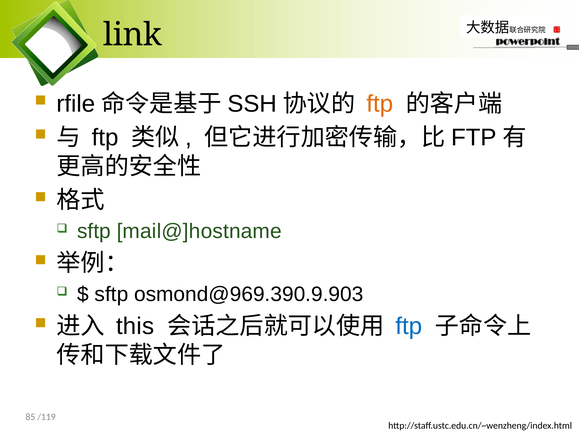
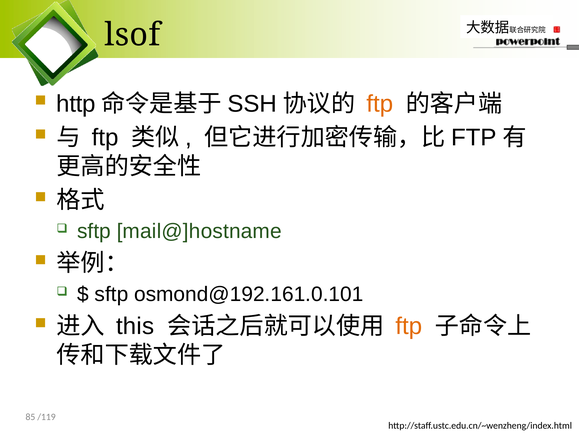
link: link -> lsof
rfile: rfile -> http
osmond@969.390.9.903: osmond@969.390.9.903 -> osmond@192.161.0.101
ftp at (409, 327) colour: blue -> orange
